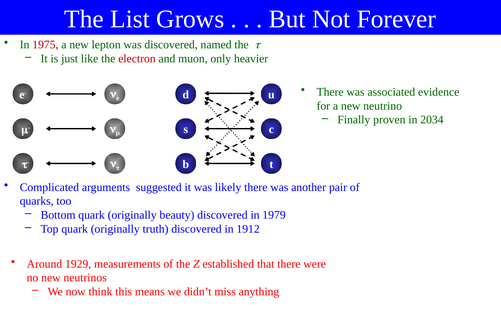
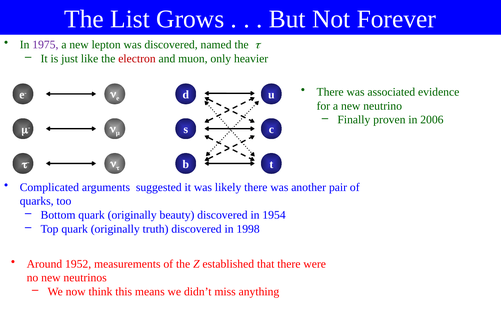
1975 colour: red -> purple
2034: 2034 -> 2006
1979: 1979 -> 1954
1912: 1912 -> 1998
1929: 1929 -> 1952
